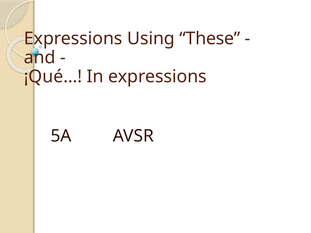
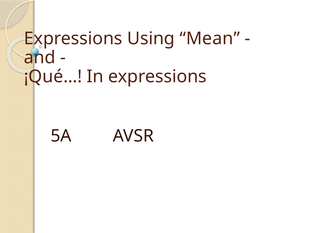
These: These -> Mean
